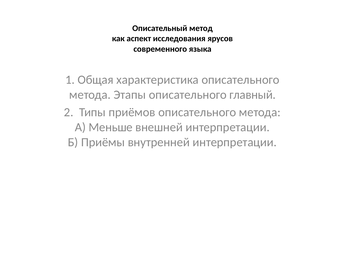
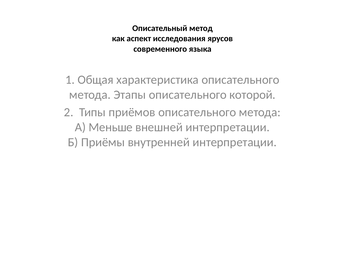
главный: главный -> которой
